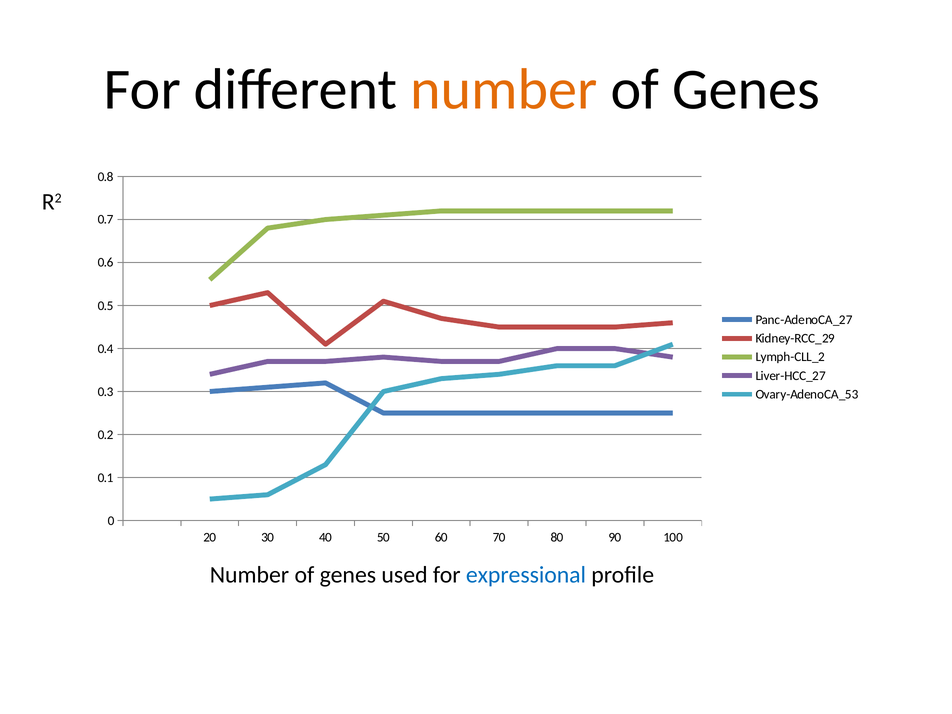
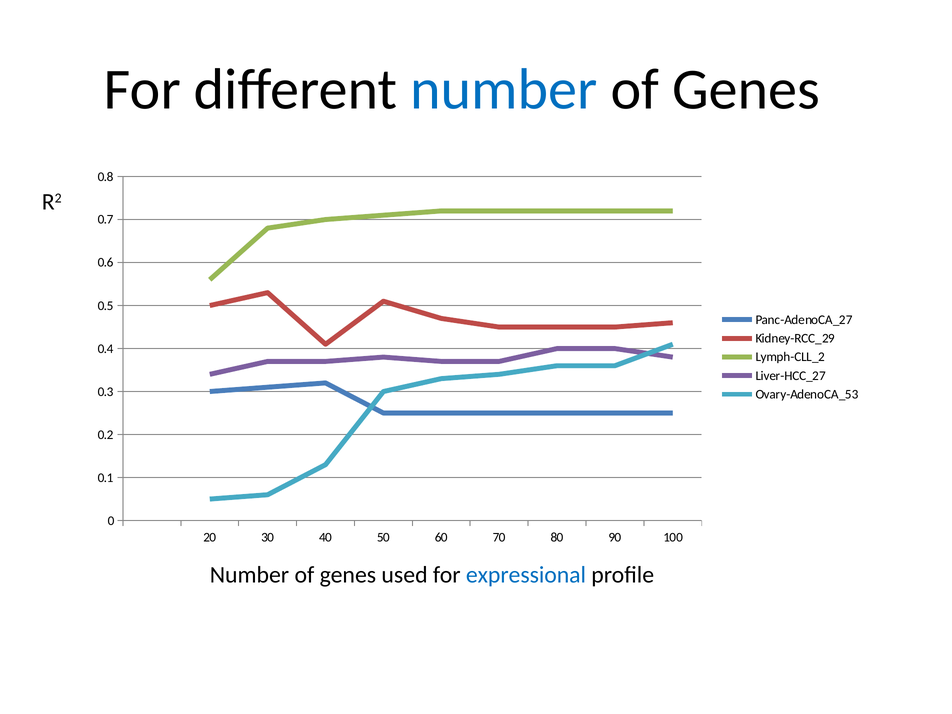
number at (504, 89) colour: orange -> blue
